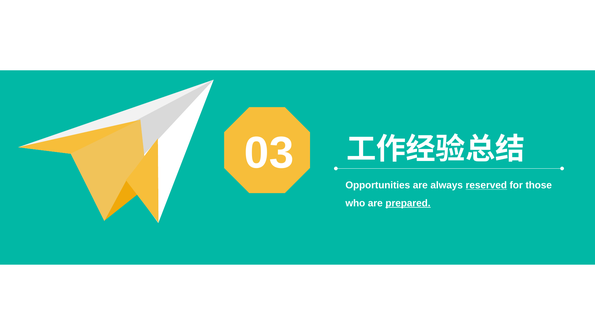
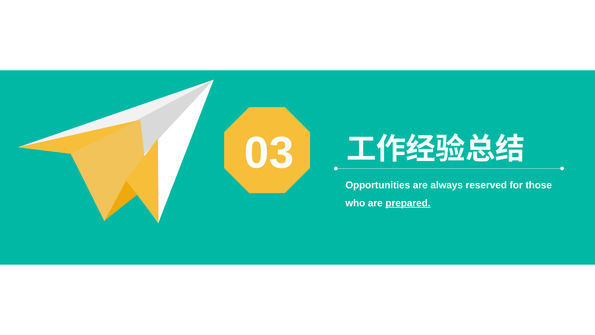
reserved underline: present -> none
